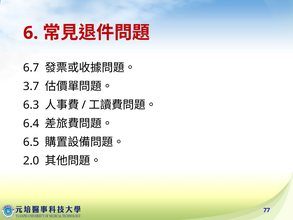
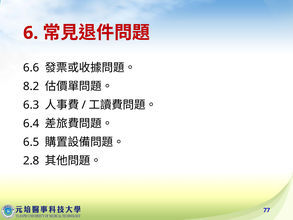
6.7: 6.7 -> 6.6
3.7: 3.7 -> 8.2
2.0: 2.0 -> 2.8
